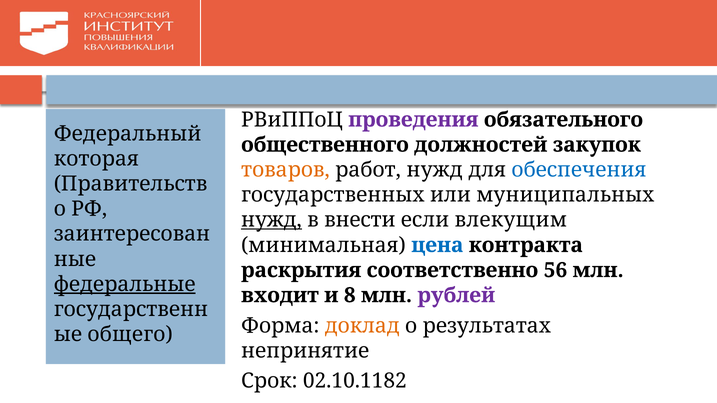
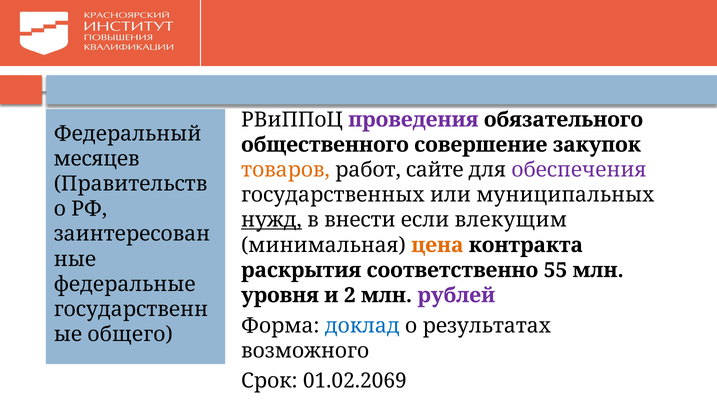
должностей: должностей -> совершение
которая: которая -> месяцев
работ нужд: нужд -> сайте
обеспечения colour: blue -> purple
цена colour: blue -> orange
56: 56 -> 55
федеральные underline: present -> none
входит: входит -> уровня
8: 8 -> 2
доклад colour: orange -> blue
непринятие: непринятие -> возможного
02.10.1182: 02.10.1182 -> 01.02.2069
